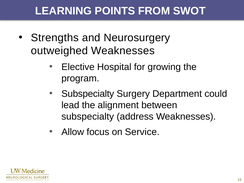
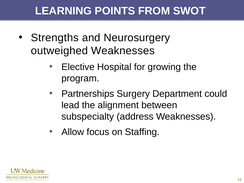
Subspecialty at (88, 94): Subspecialty -> Partnerships
Service: Service -> Staffing
